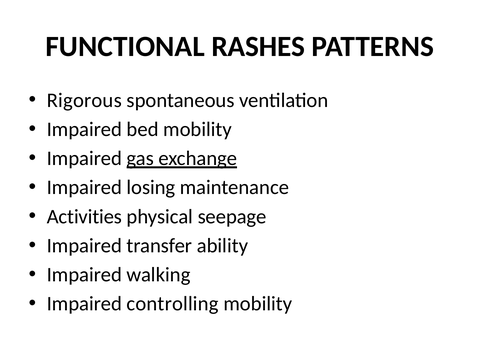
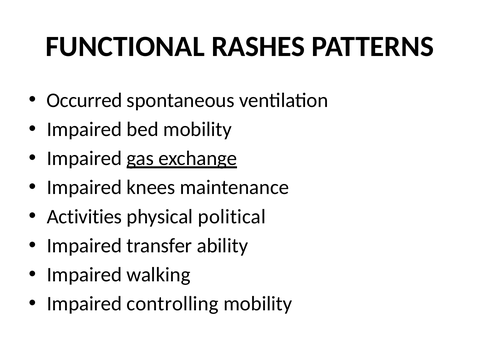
Rigorous: Rigorous -> Occurred
losing: losing -> knees
seepage: seepage -> political
